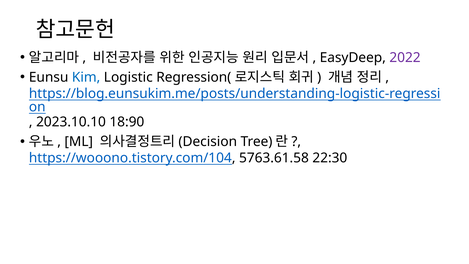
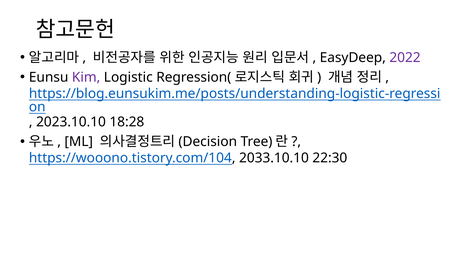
Kim colour: blue -> purple
18:90: 18:90 -> 18:28
5763.61.58: 5763.61.58 -> 2033.10.10
